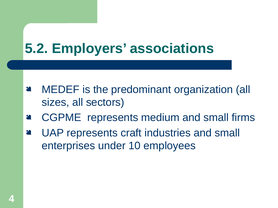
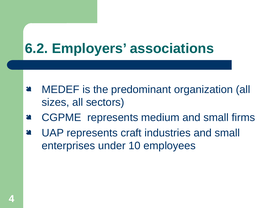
5.2: 5.2 -> 6.2
